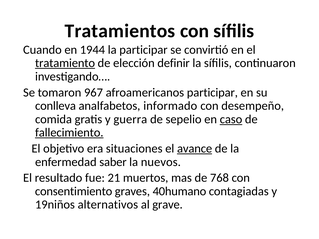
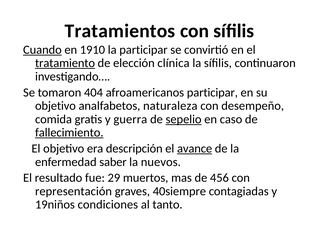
Cuando underline: none -> present
1944: 1944 -> 1910
definir: definir -> clínica
967: 967 -> 404
conlleva at (55, 106): conlleva -> objetivo
informado: informado -> naturaleza
sepelio underline: none -> present
caso underline: present -> none
situaciones: situaciones -> descripción
21: 21 -> 29
768: 768 -> 456
consentimiento: consentimiento -> representación
40humano: 40humano -> 40siempre
alternativos: alternativos -> condiciones
grave: grave -> tanto
